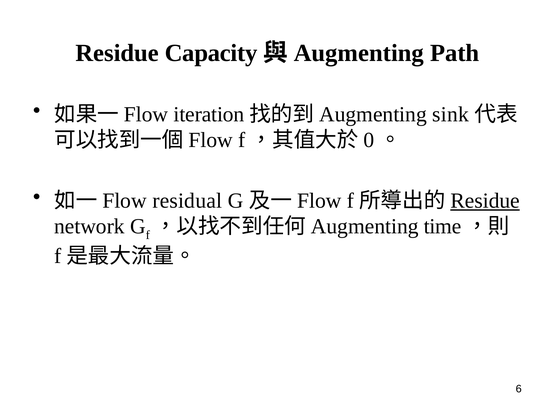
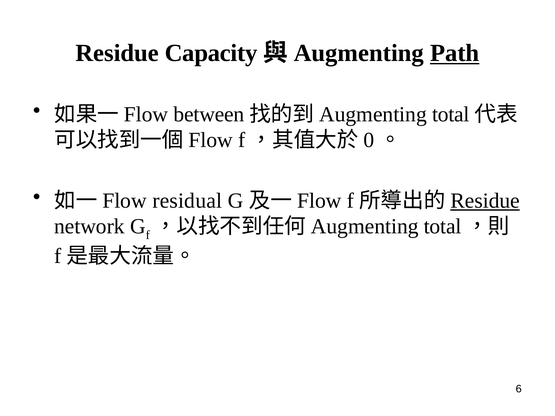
Path underline: none -> present
iteration: iteration -> between
sink at (451, 114): sink -> total
time at (443, 227): time -> total
